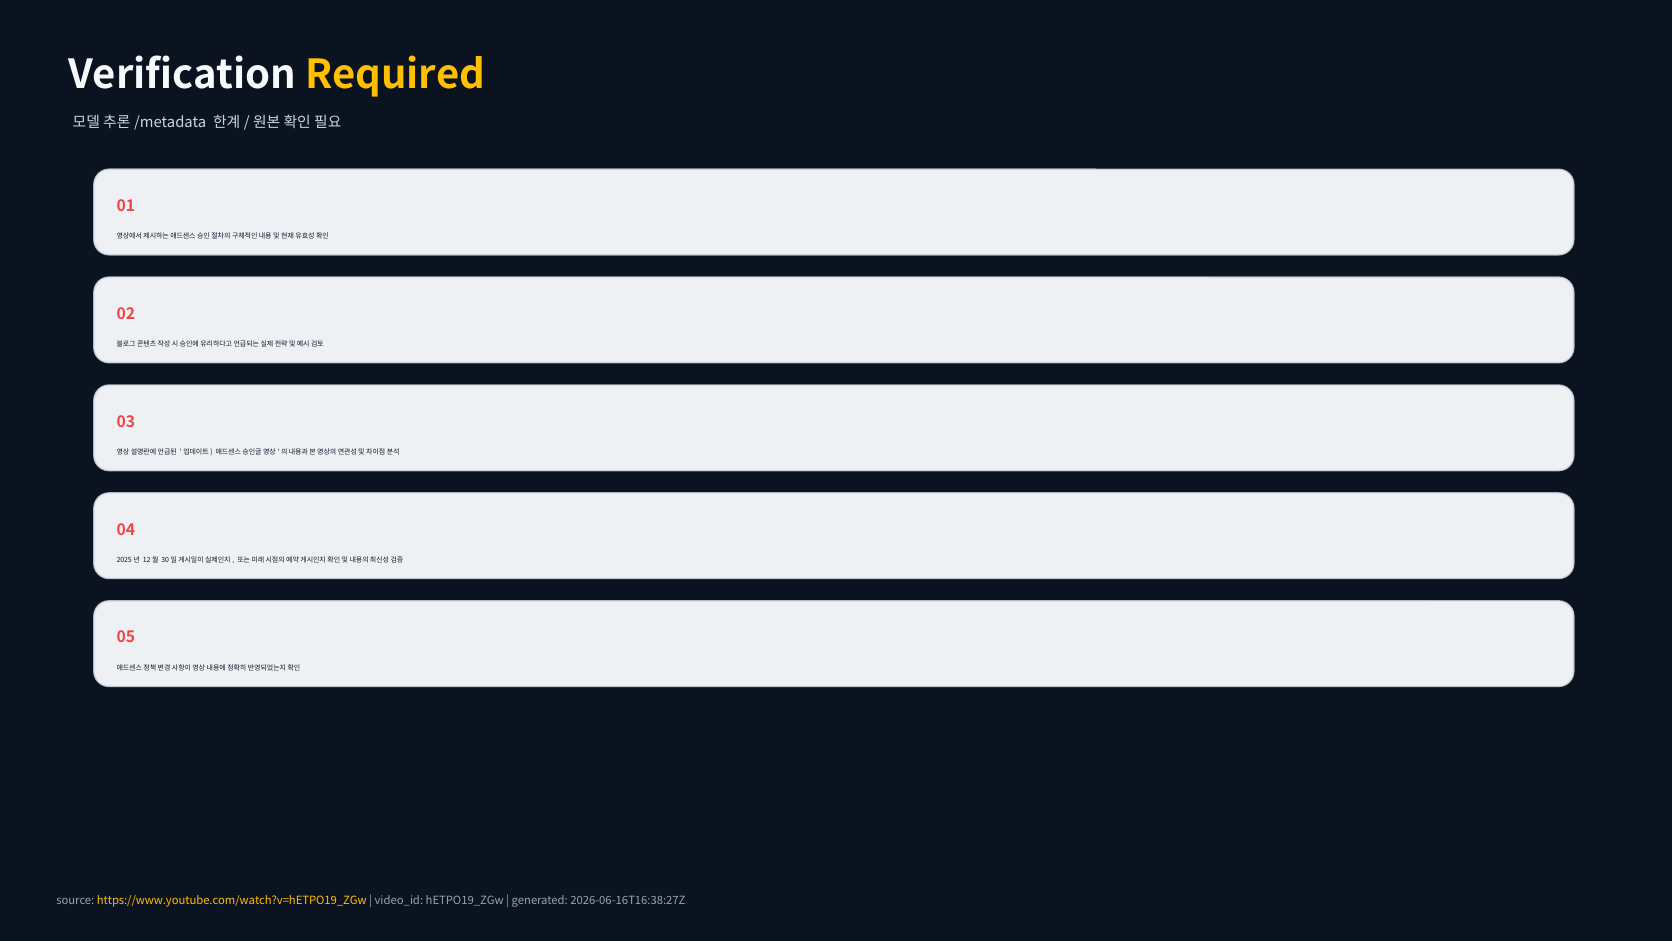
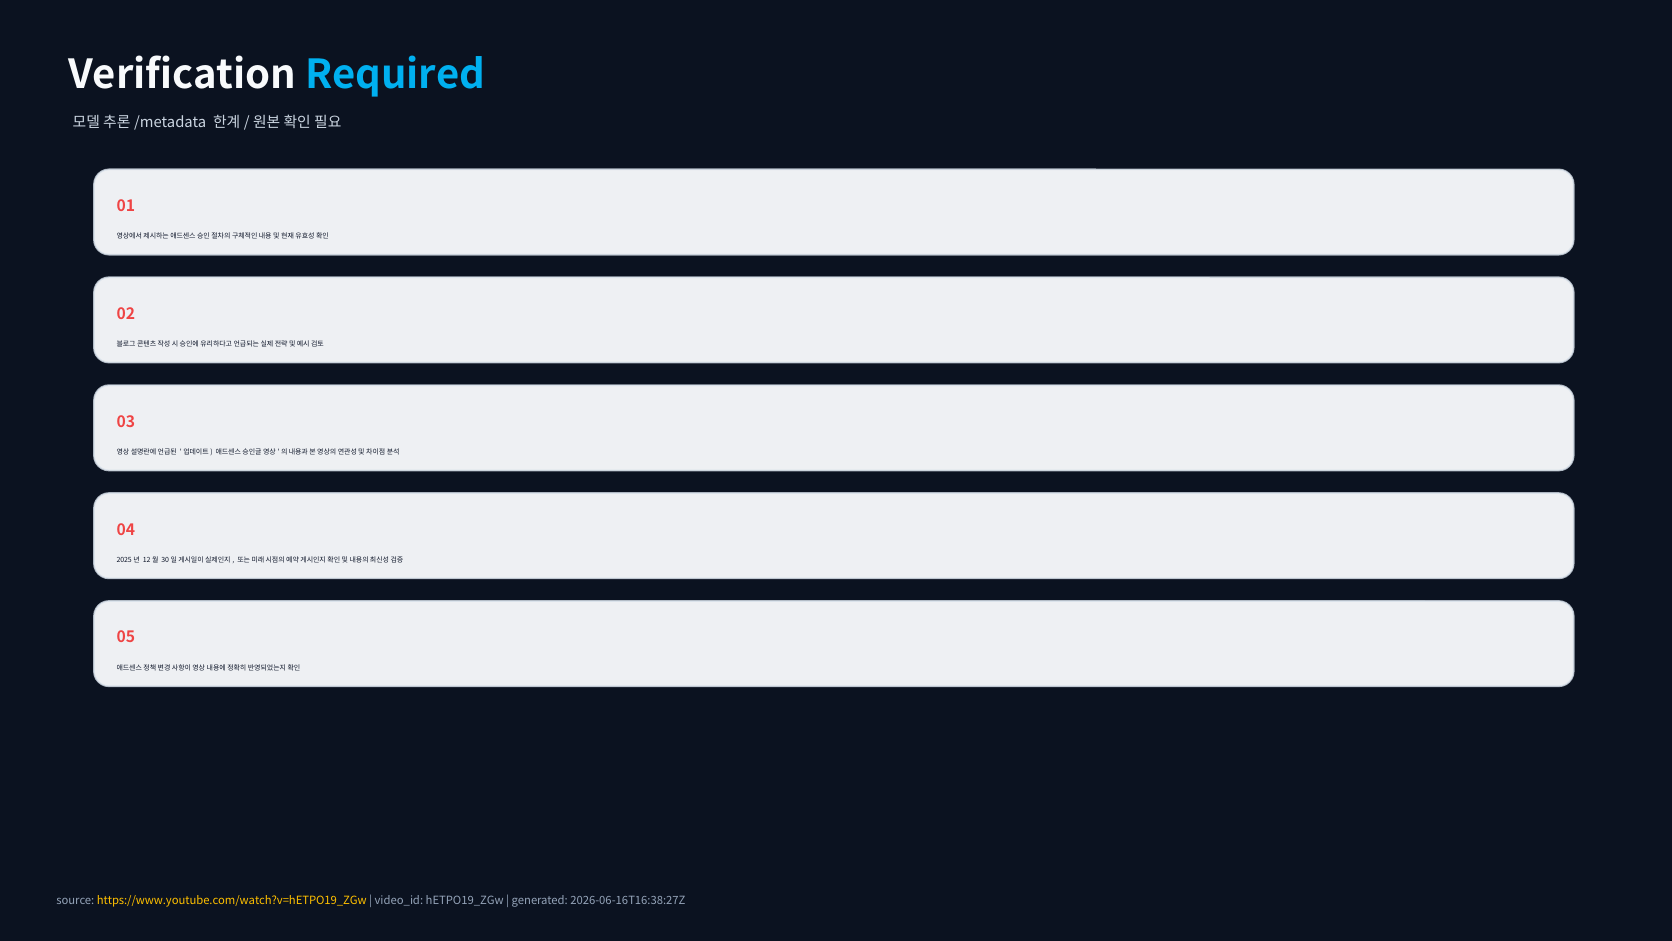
Required colour: yellow -> light blue
